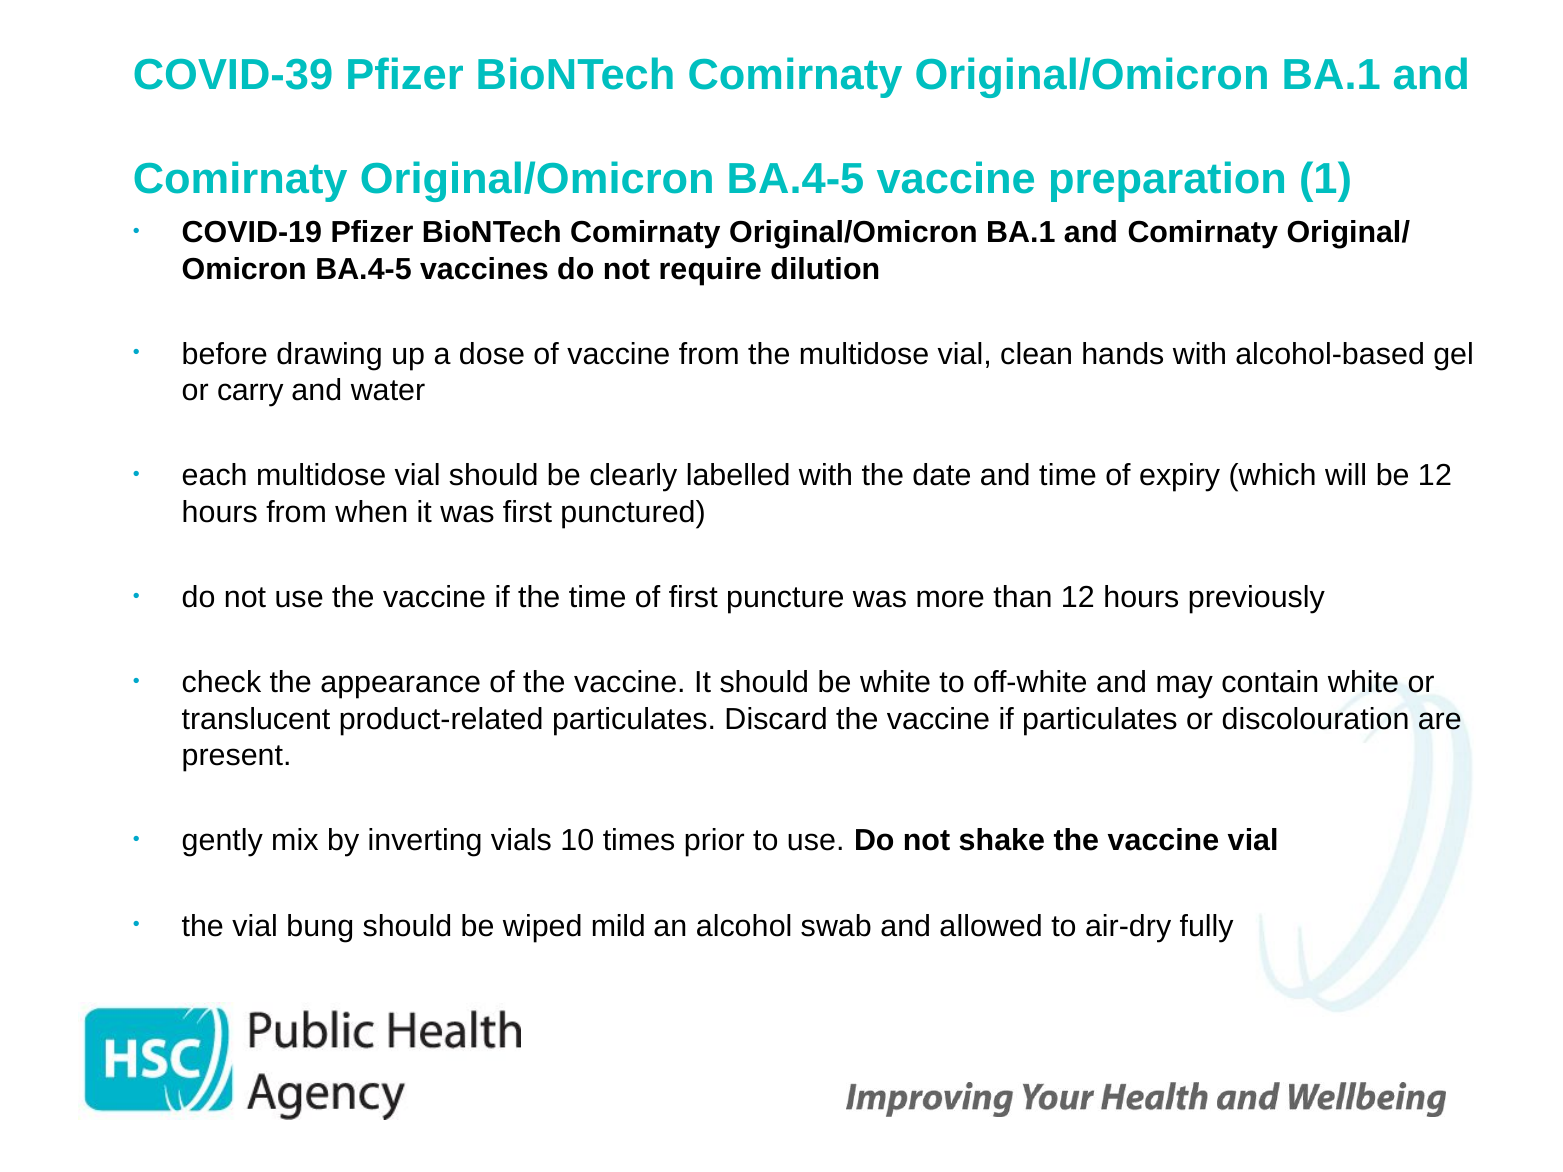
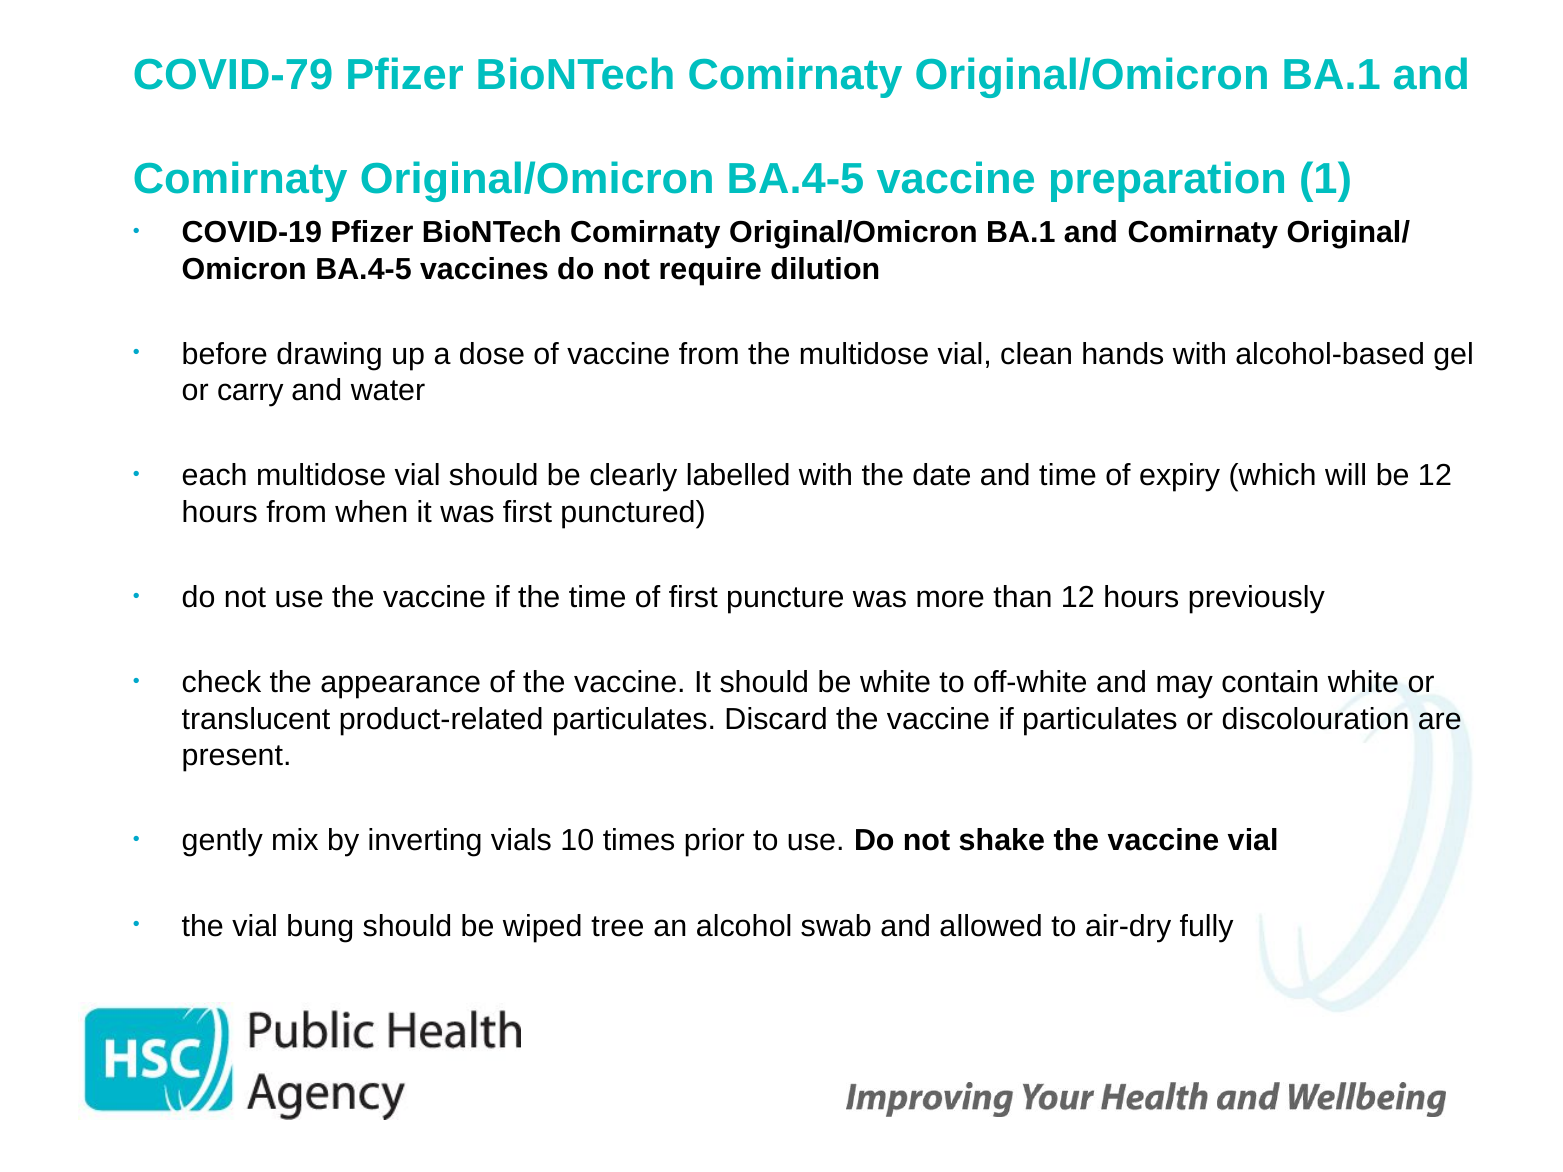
COVID-39: COVID-39 -> COVID-79
mild: mild -> tree
